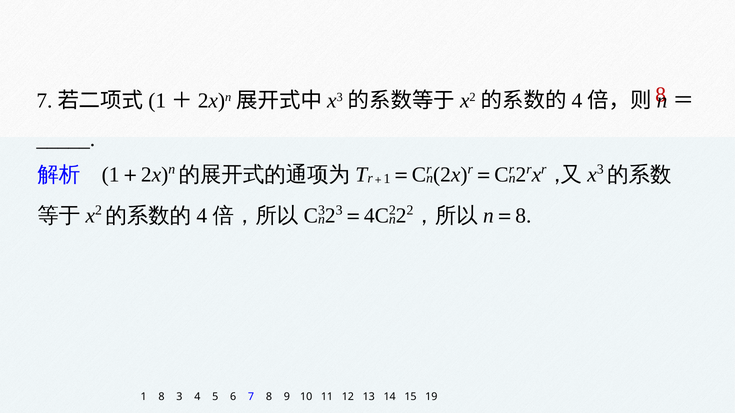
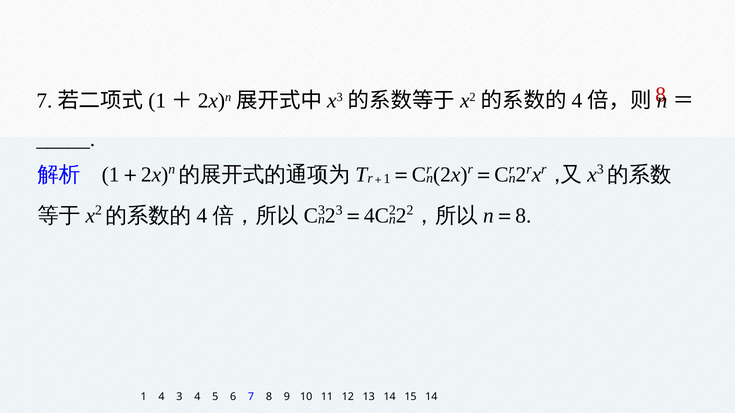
1 8: 8 -> 4
15 19: 19 -> 14
